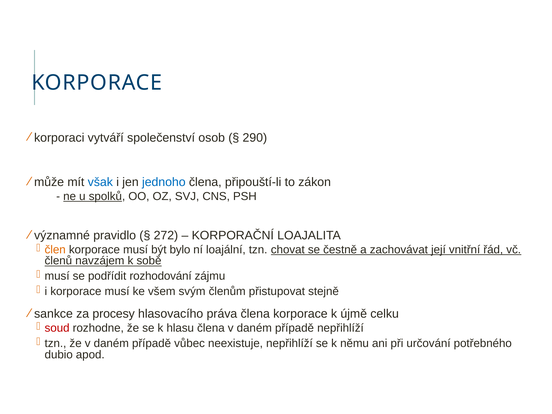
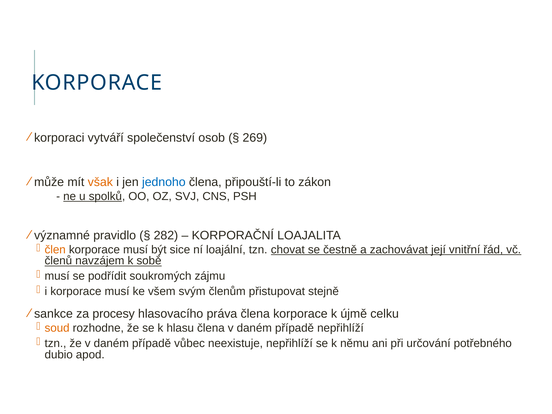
290: 290 -> 269
však colour: blue -> orange
272: 272 -> 282
bylo: bylo -> sice
rozhodování: rozhodování -> soukromých
soud colour: red -> orange
